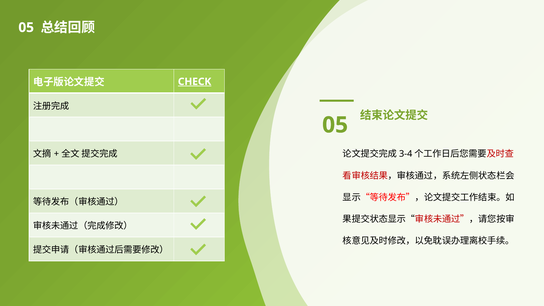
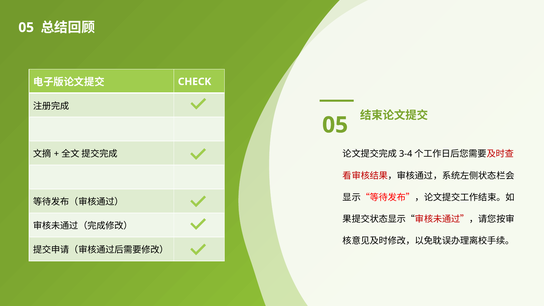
CHECK underline: present -> none
